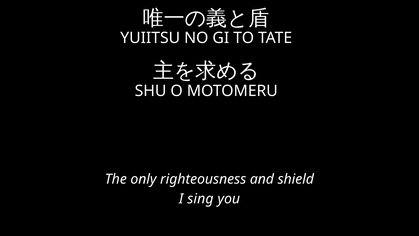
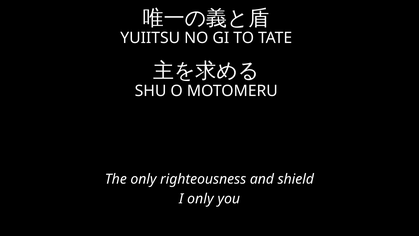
I sing: sing -> only
